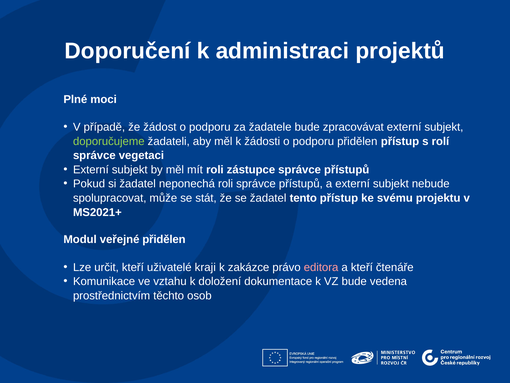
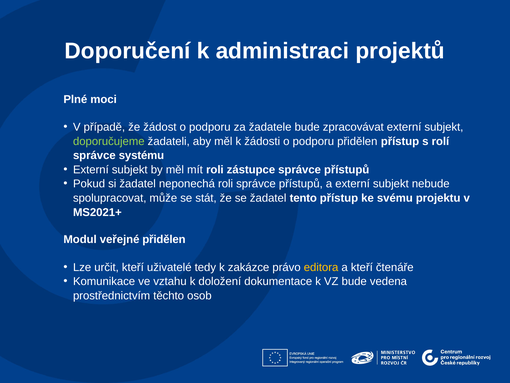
vegetaci: vegetaci -> systému
kraji: kraji -> tedy
editora colour: pink -> yellow
